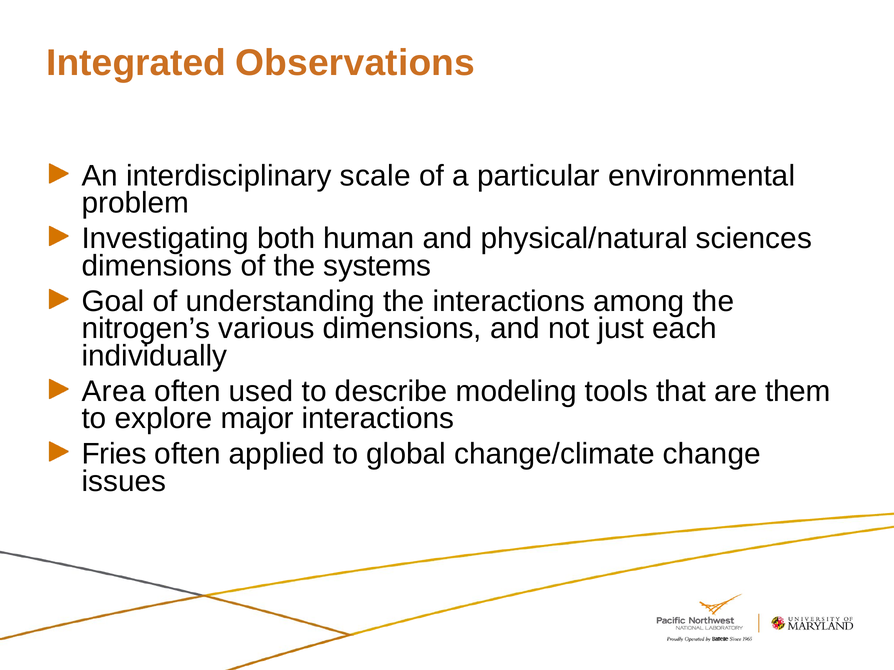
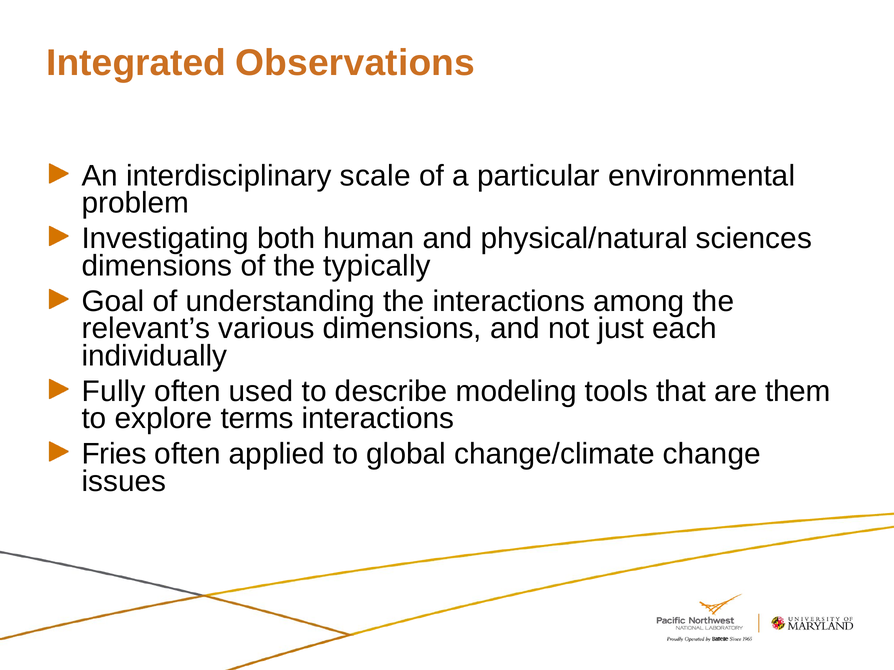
systems: systems -> typically
nitrogen’s: nitrogen’s -> relevant’s
Area: Area -> Fully
major: major -> terms
